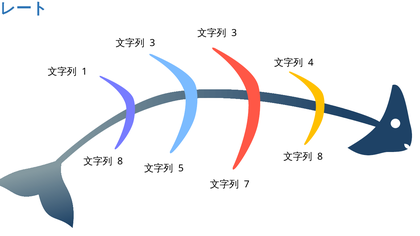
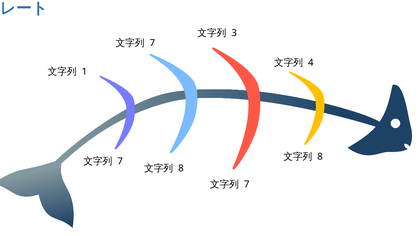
3 at (152, 43): 3 -> 7
8 at (120, 161): 8 -> 7
5 at (181, 169): 5 -> 8
